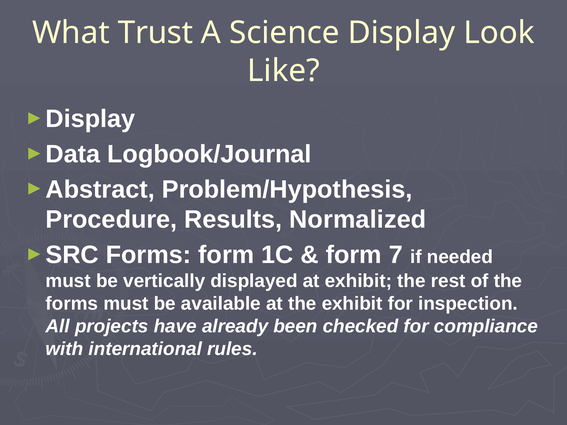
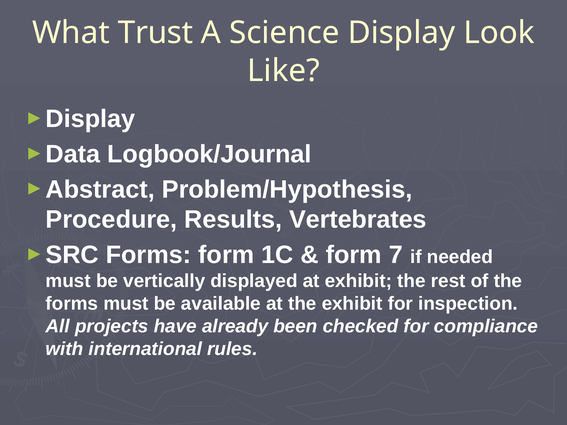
Normalized: Normalized -> Vertebrates
